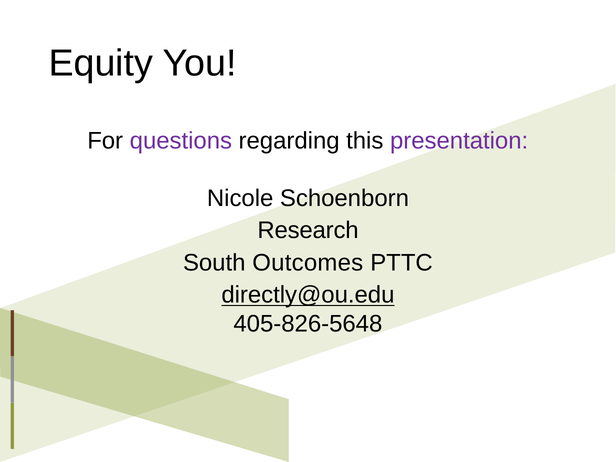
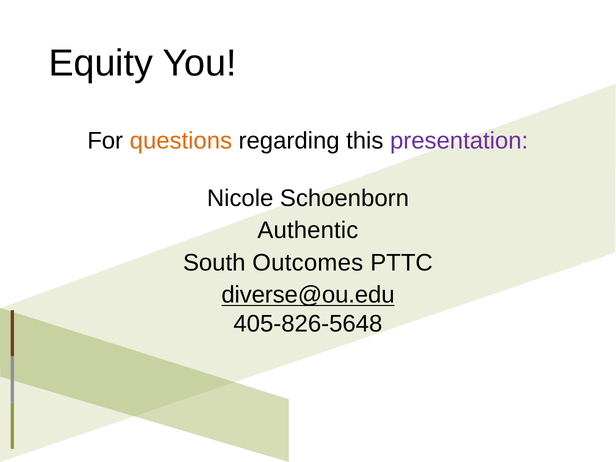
questions colour: purple -> orange
Research: Research -> Authentic
directly@ou.edu: directly@ou.edu -> diverse@ou.edu
